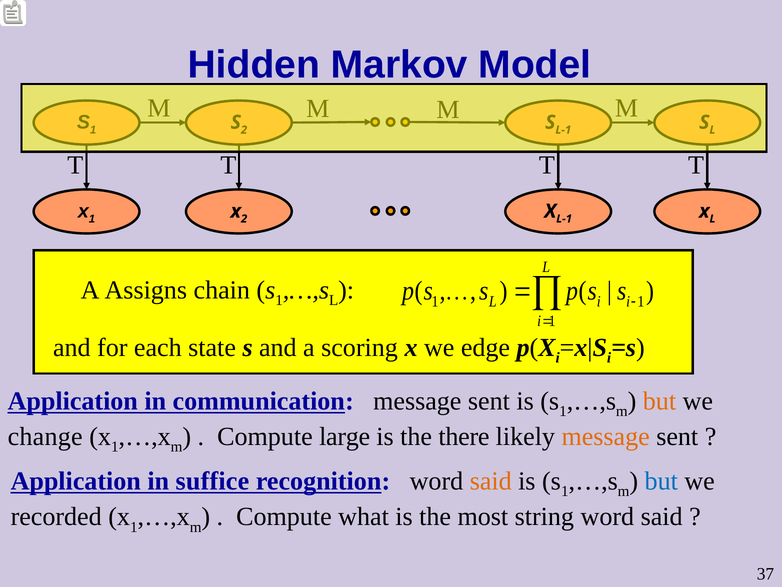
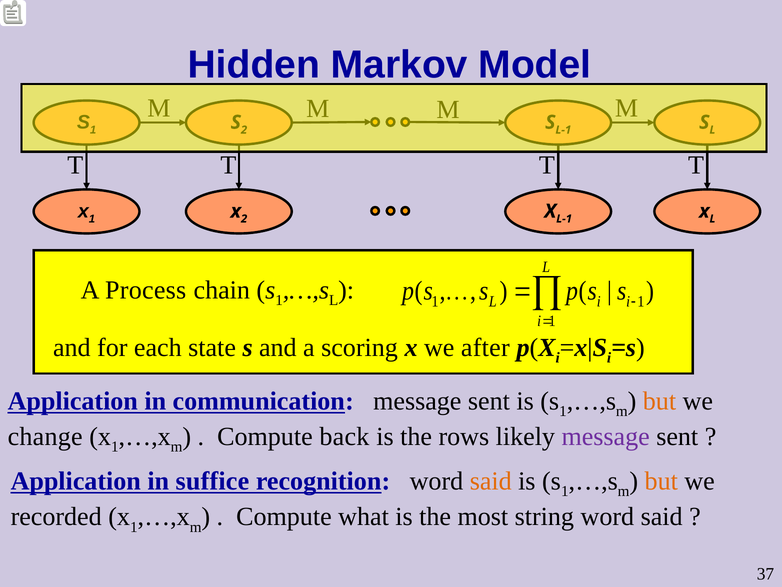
Assigns: Assigns -> Process
edge: edge -> after
large: large -> back
there: there -> rows
message at (606, 436) colour: orange -> purple
but at (661, 481) colour: blue -> orange
